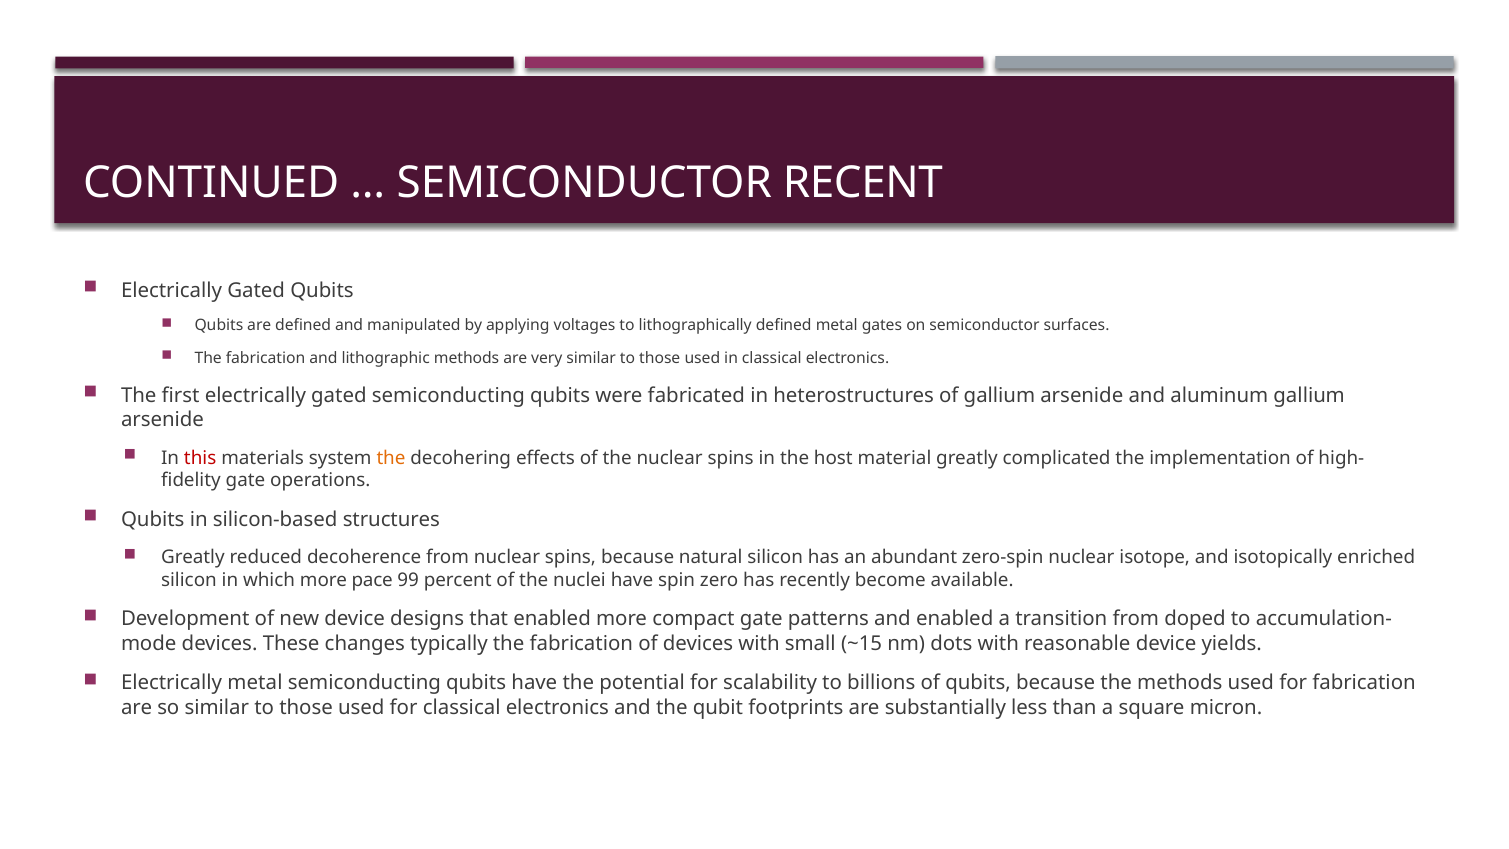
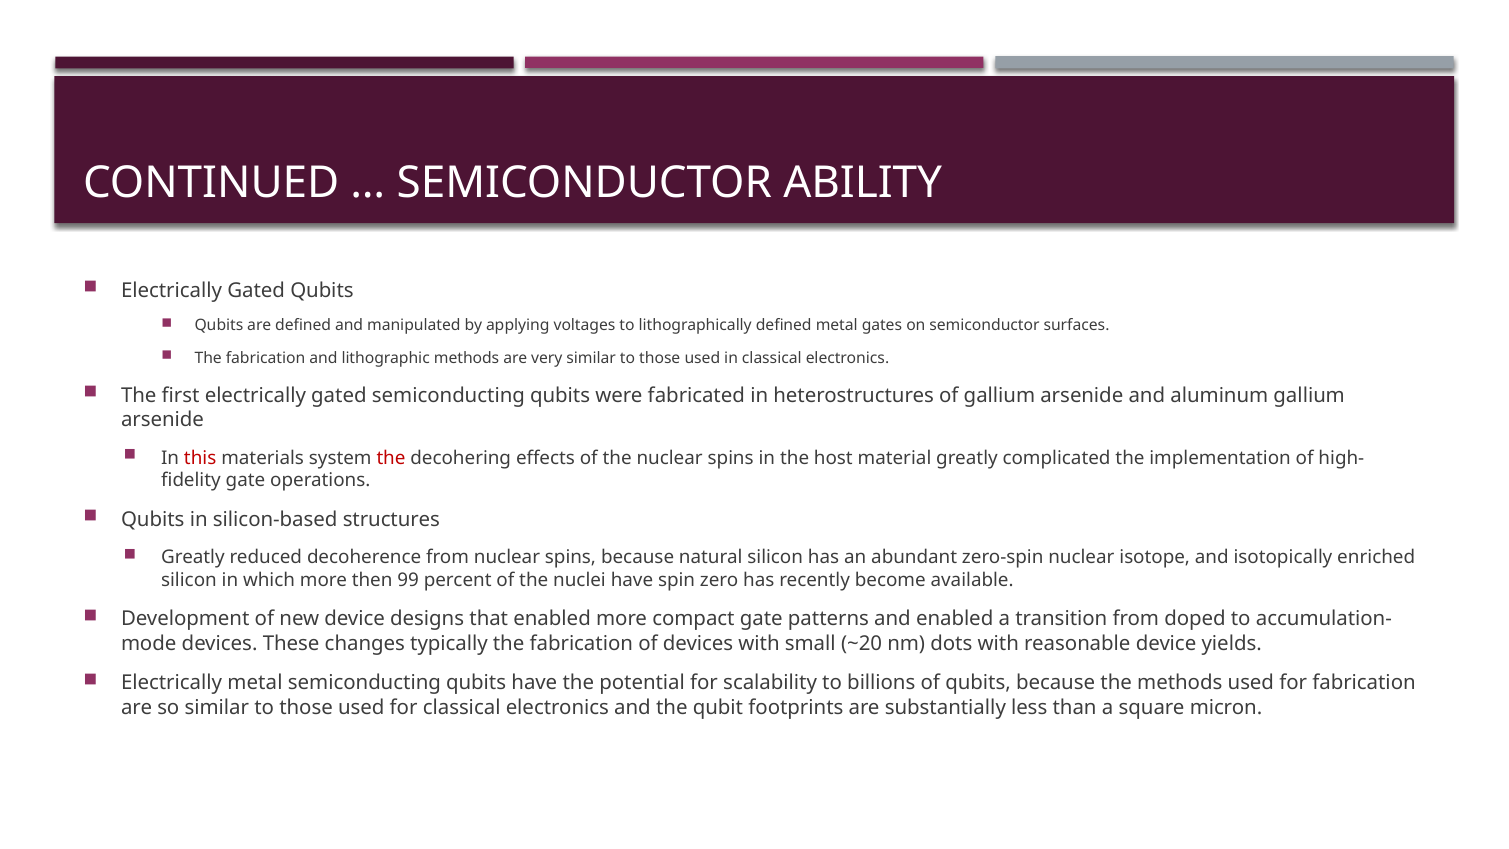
RECENT: RECENT -> ABILITY
the at (391, 458) colour: orange -> red
pace: pace -> then
~15: ~15 -> ~20
